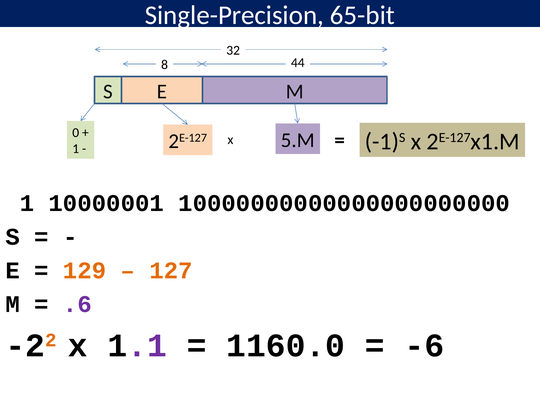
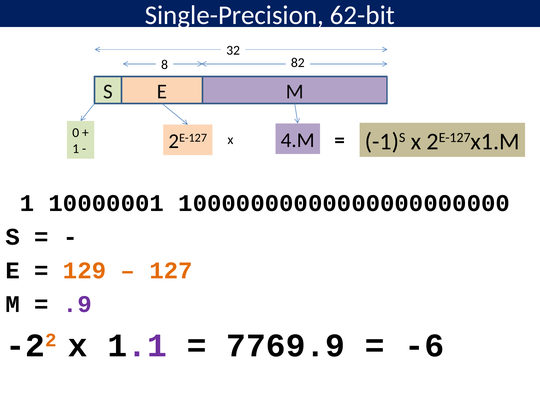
65-bit: 65-bit -> 62-bit
44: 44 -> 82
5.M: 5.M -> 4.M
.6: .6 -> .9
1160.0: 1160.0 -> 7769.9
